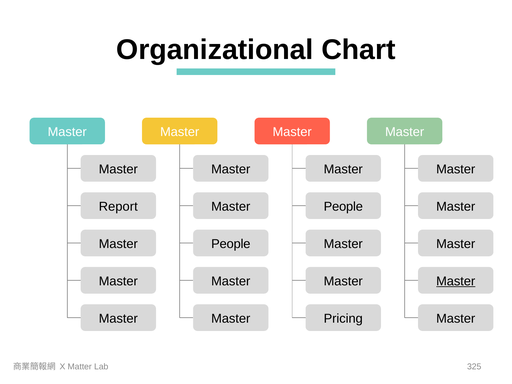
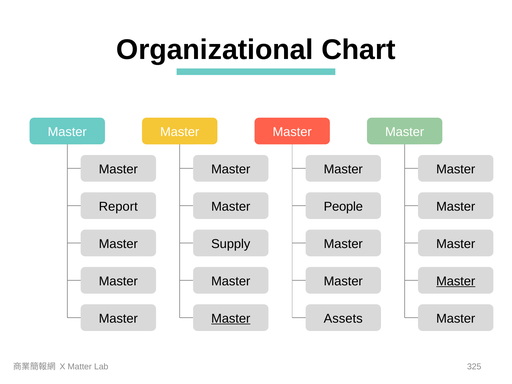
People at (231, 244): People -> Supply
Master at (231, 319) underline: none -> present
Pricing: Pricing -> Assets
